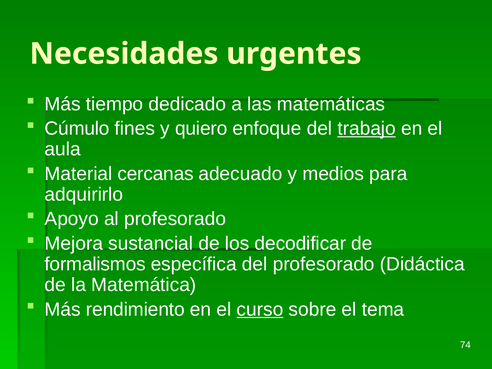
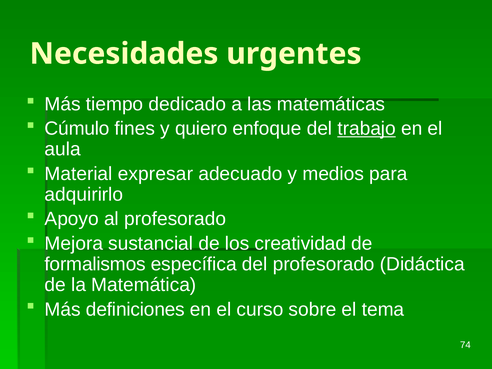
cercanas: cercanas -> expresar
decodificar: decodificar -> creatividad
rendimiento: rendimiento -> definiciones
curso underline: present -> none
